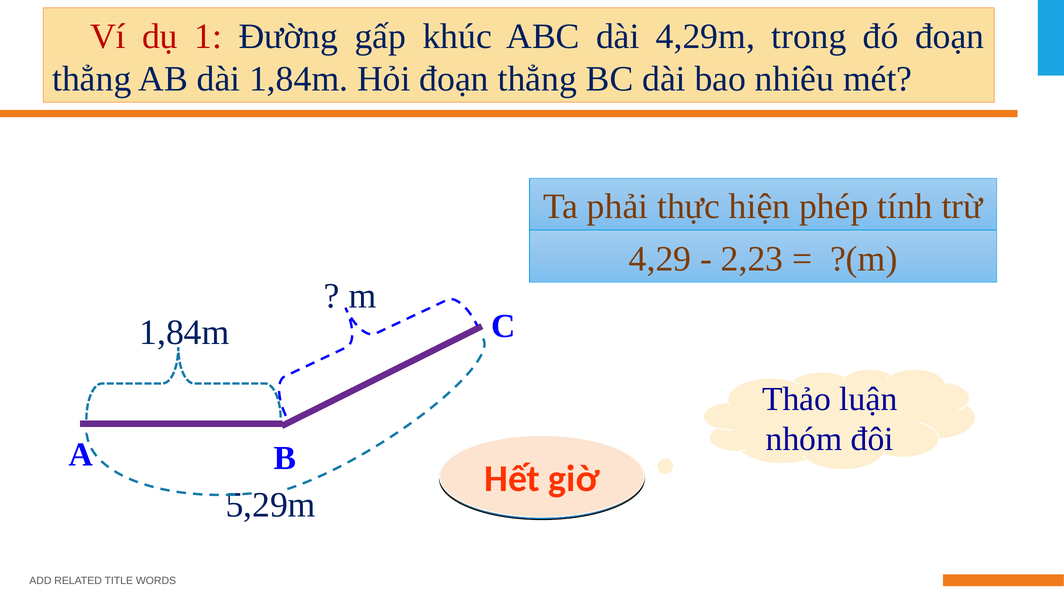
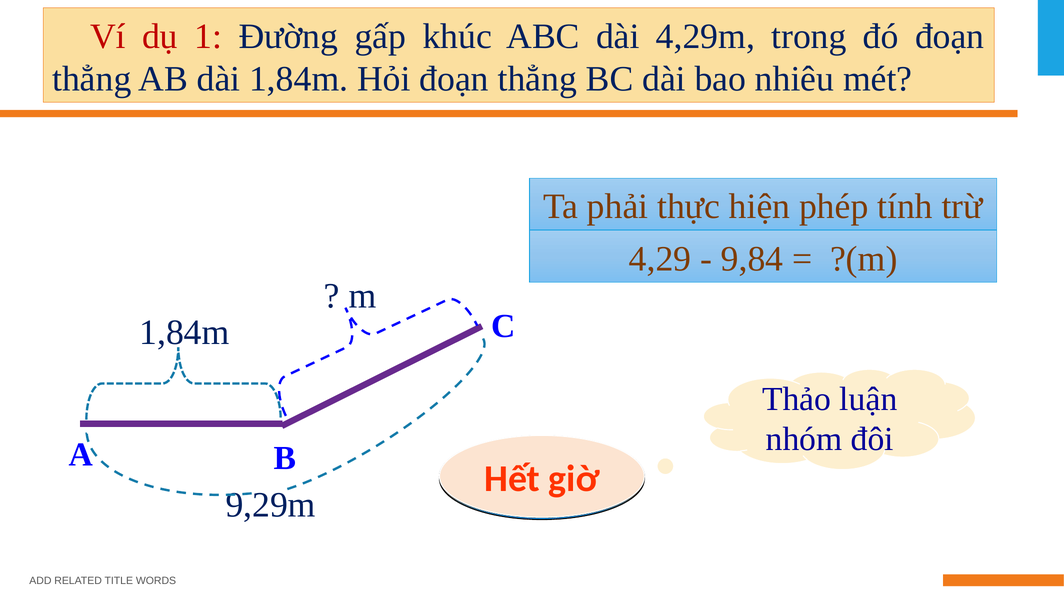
2,23: 2,23 -> 9,84
5,29m: 5,29m -> 9,29m
